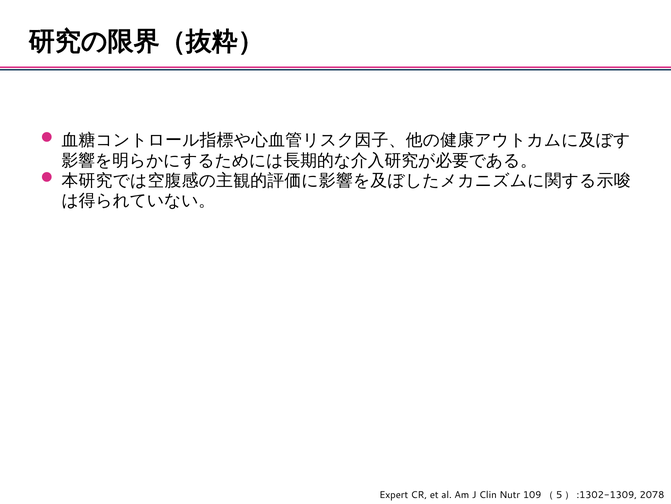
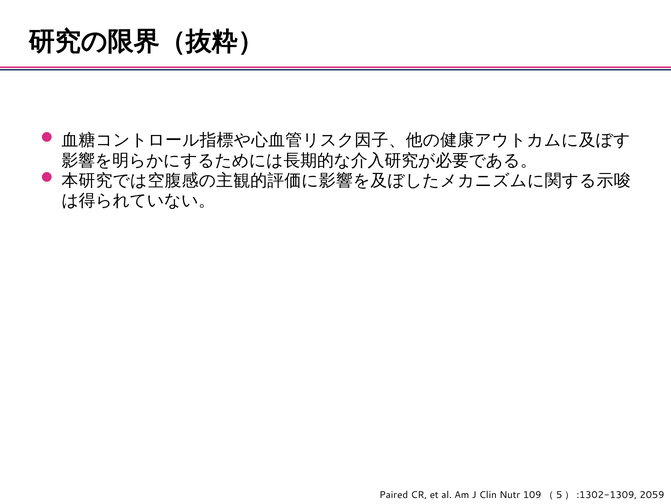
Expert: Expert -> Paired
2078: 2078 -> 2059
